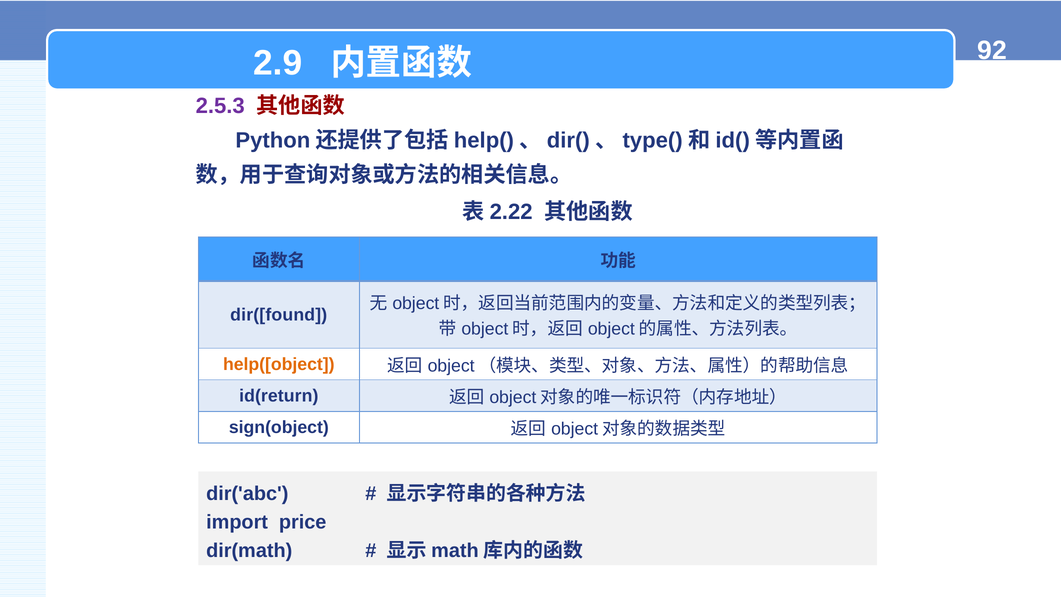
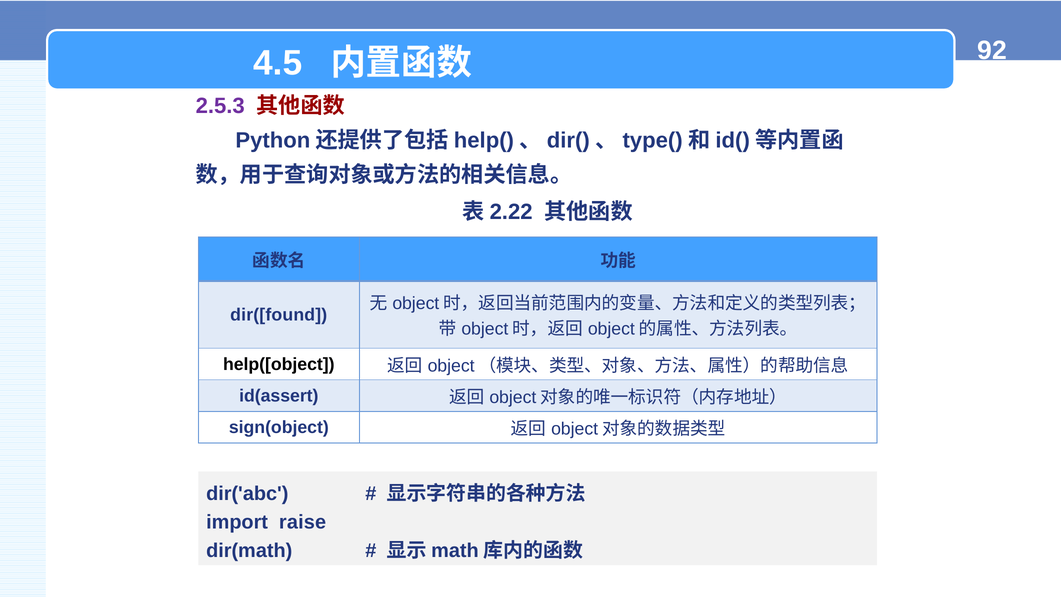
2.9: 2.9 -> 4.5
help([object colour: orange -> black
id(return: id(return -> id(assert
price: price -> raise
